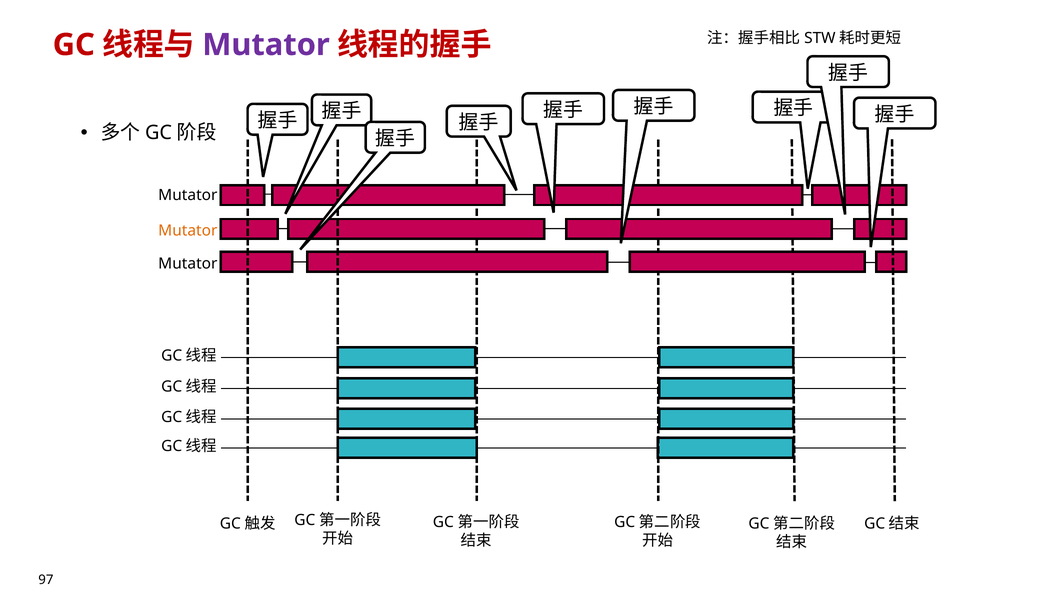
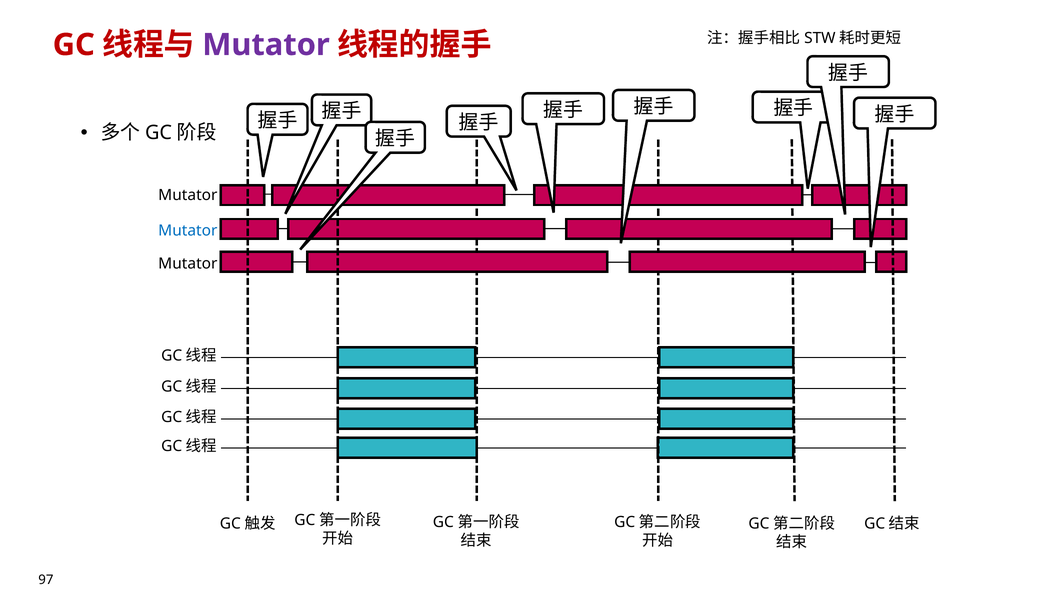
Mutator at (188, 231) colour: orange -> blue
